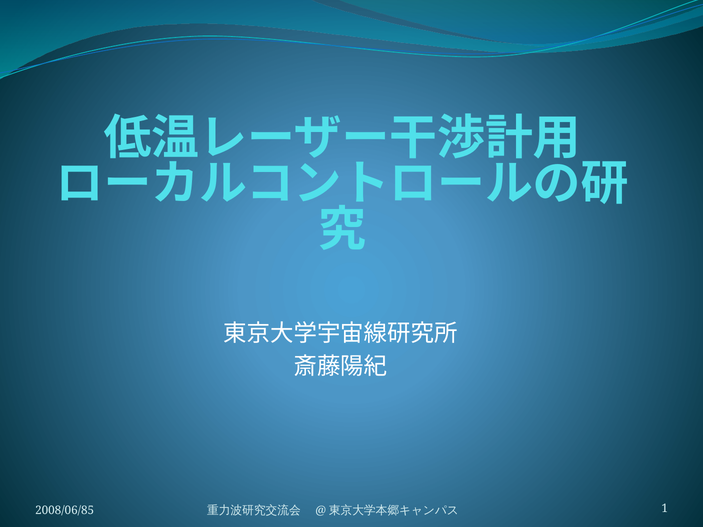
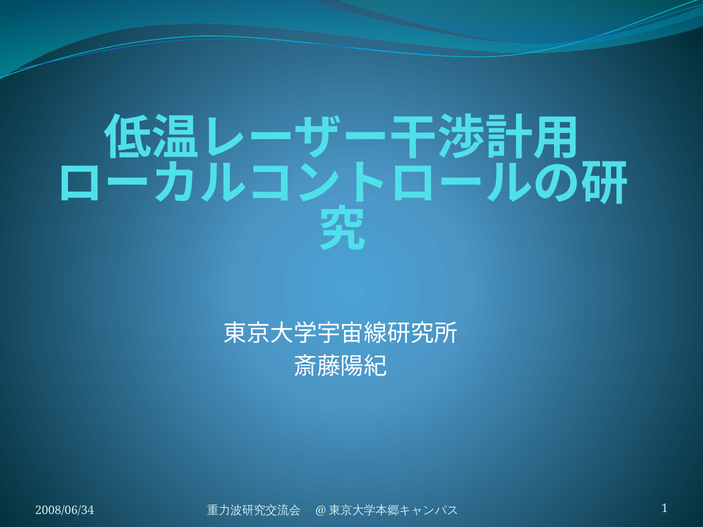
2008/06/85: 2008/06/85 -> 2008/06/34
